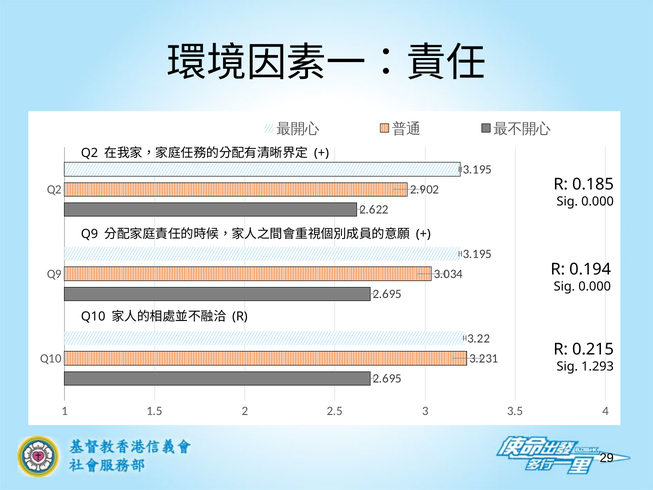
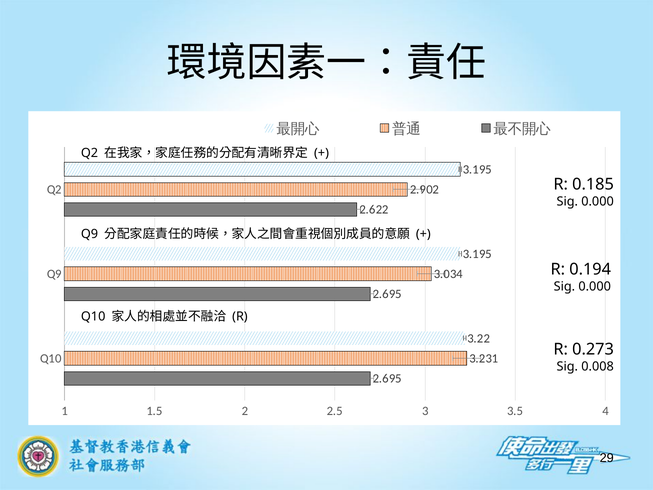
0.215: 0.215 -> 0.273
1.293: 1.293 -> 0.008
